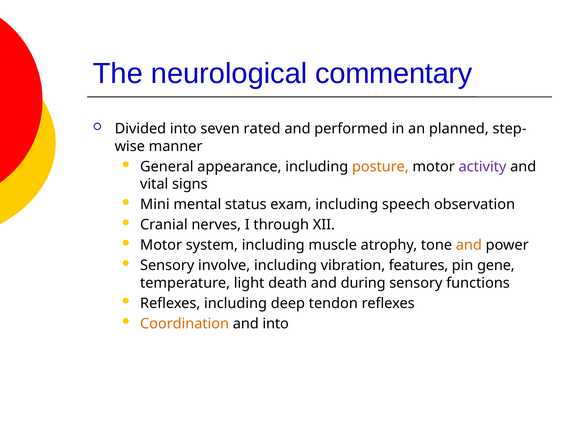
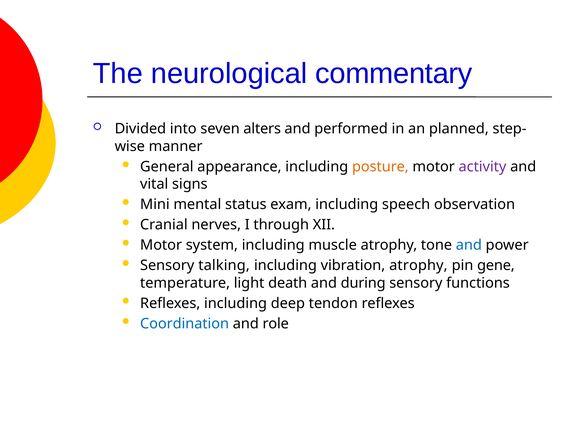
rated: rated -> alters
and at (469, 245) colour: orange -> blue
involve: involve -> talking
vibration features: features -> atrophy
Coordination colour: orange -> blue
and into: into -> role
